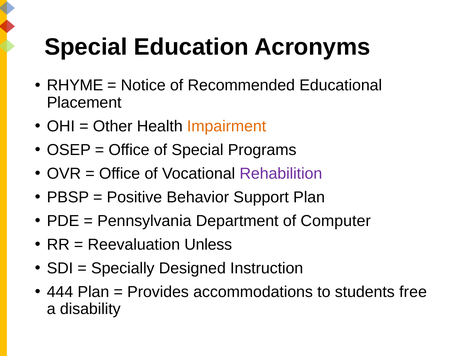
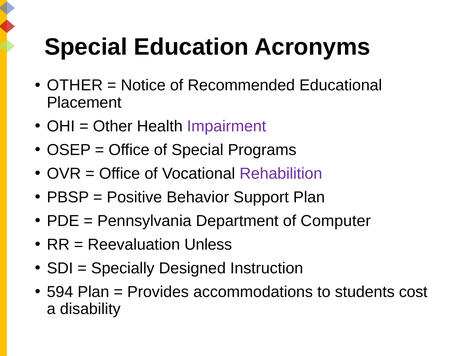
RHYME at (75, 85): RHYME -> OTHER
Impairment colour: orange -> purple
444: 444 -> 594
free: free -> cost
